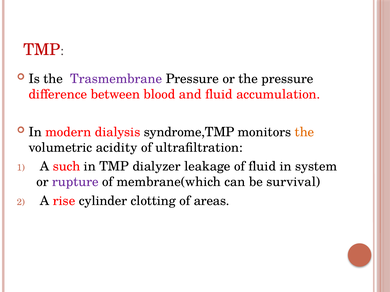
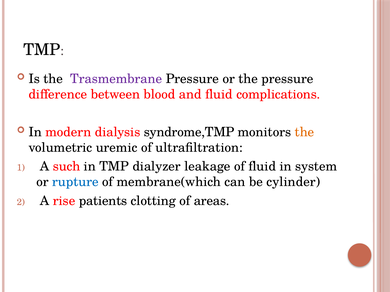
TMP at (42, 50) colour: red -> black
accumulation: accumulation -> complications
acidity: acidity -> uremic
rupture colour: purple -> blue
survival: survival -> cylinder
cylinder: cylinder -> patients
